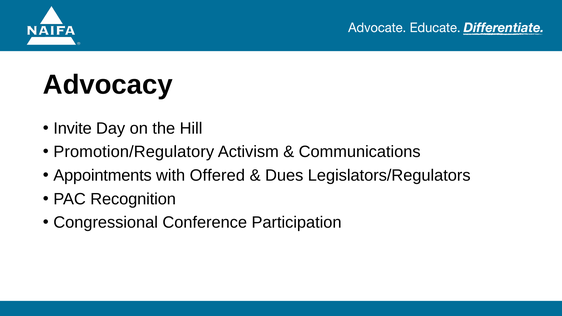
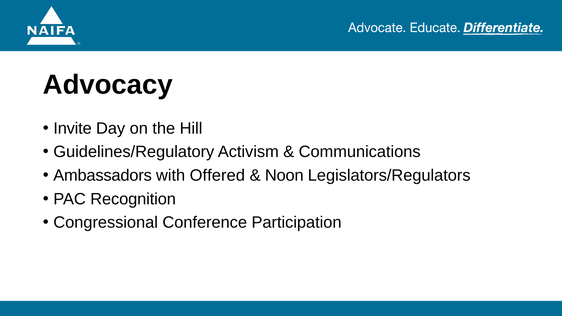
Promotion/Regulatory: Promotion/Regulatory -> Guidelines/Regulatory
Appointments: Appointments -> Ambassadors
Dues: Dues -> Noon
